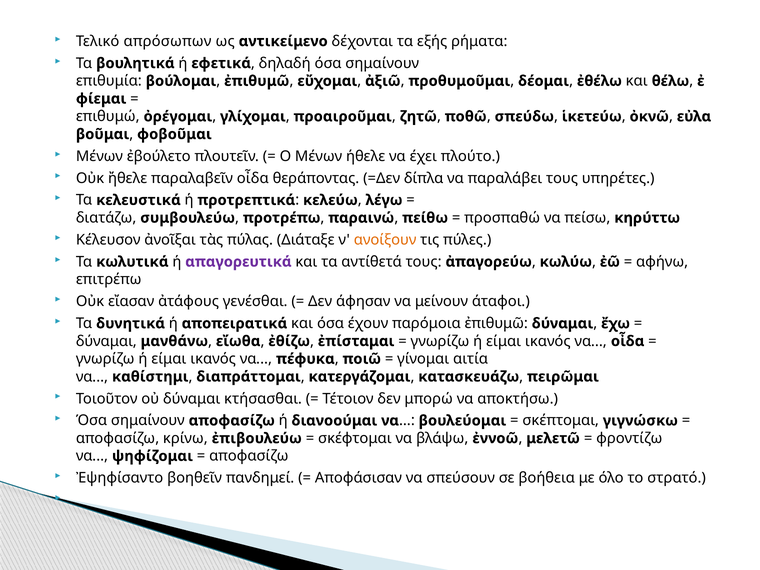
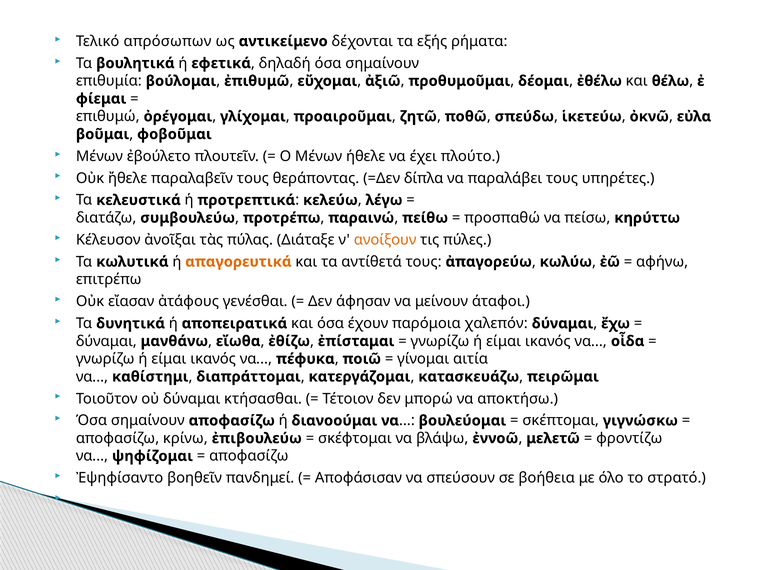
παραλαβεῖν οἶδα: οἶδα -> τους
απαγορευτικά colour: purple -> orange
παρόμοια ἐπιθυμῶ: ἐπιθυμῶ -> χαλεπόν
